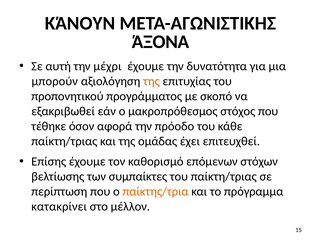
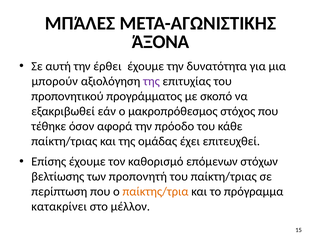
ΚΆΝΟΥΝ: ΚΆΝΟΥΝ -> ΜΠΆΛΕΣ
μέχρι: μέχρι -> έρθει
της at (151, 81) colour: orange -> purple
συμπαίκτες: συμπαίκτες -> προπονητή
